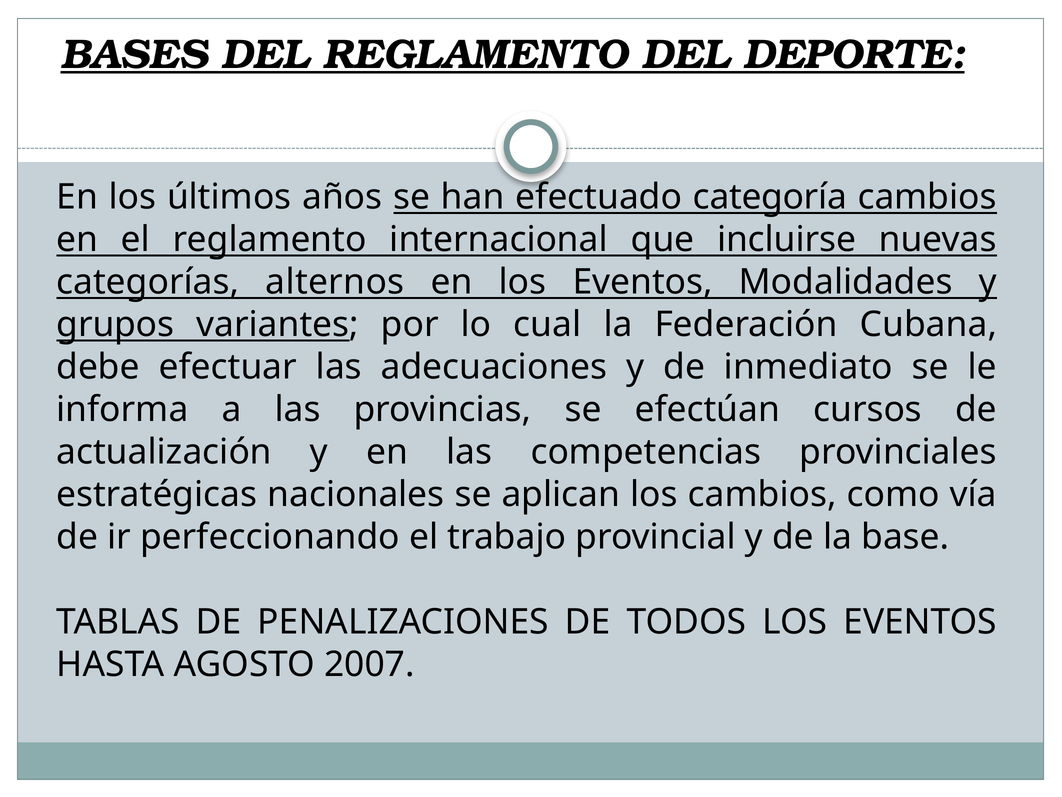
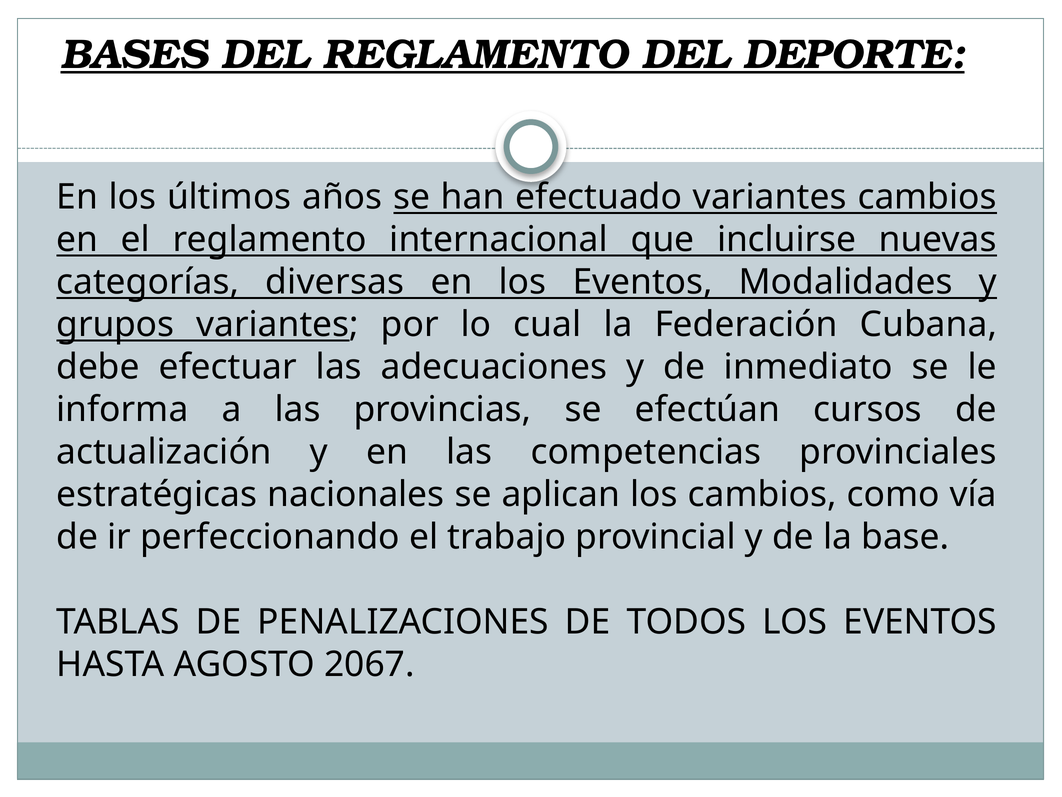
efectuado categoría: categoría -> variantes
alternos: alternos -> diversas
2007: 2007 -> 2067
